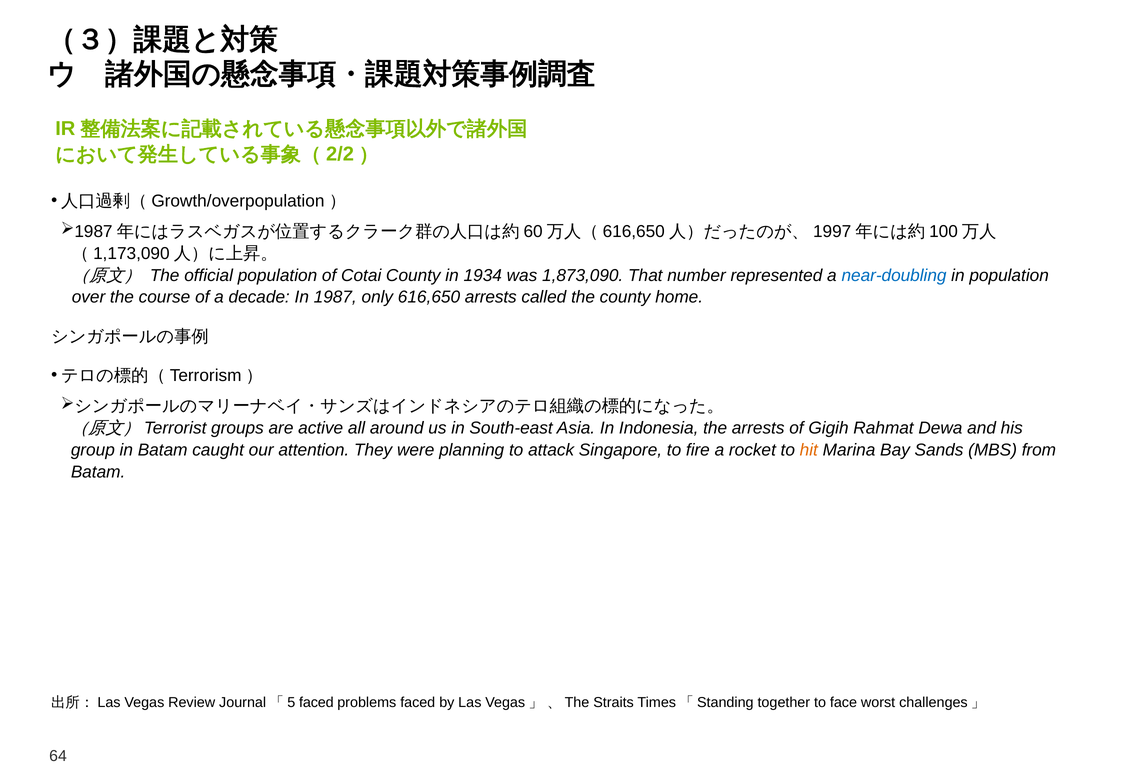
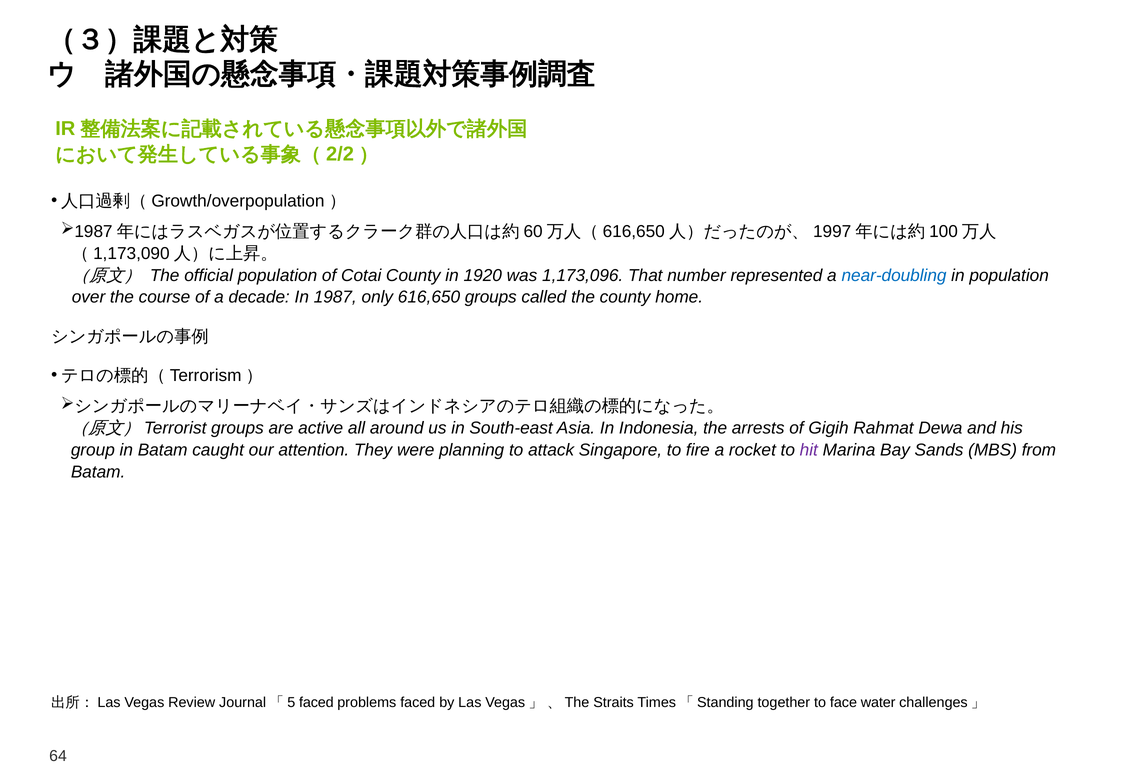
1934: 1934 -> 1920
1,873,090: 1,873,090 -> 1,173,096
616,650 arrests: arrests -> groups
hit colour: orange -> purple
worst: worst -> water
